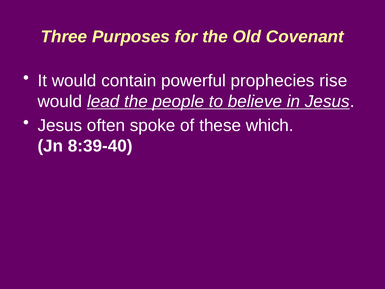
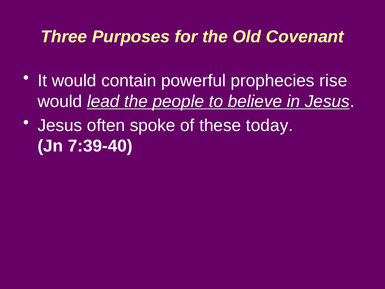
which: which -> today
8:39-40: 8:39-40 -> 7:39-40
